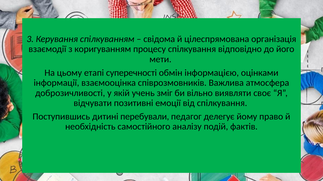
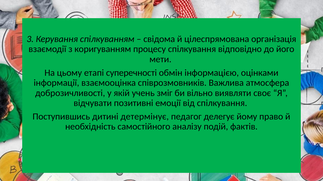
перебували: перебували -> детермінує
